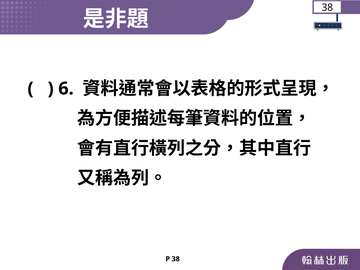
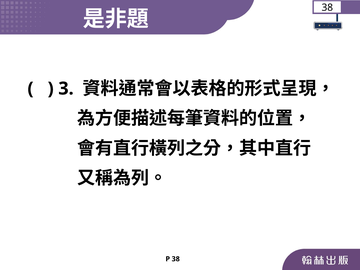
6: 6 -> 3
